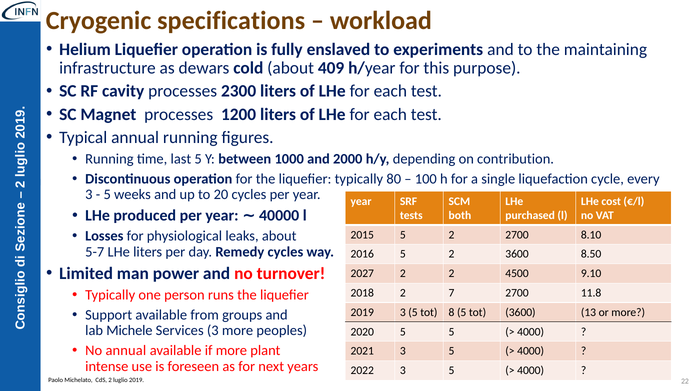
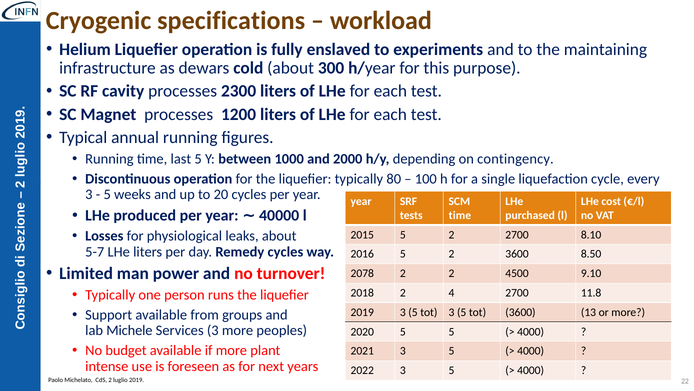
409: 409 -> 300
contribution: contribution -> contingency
both at (460, 215): both -> time
2027: 2027 -> 2078
7: 7 -> 4
tot 8: 8 -> 3
No annual: annual -> budget
